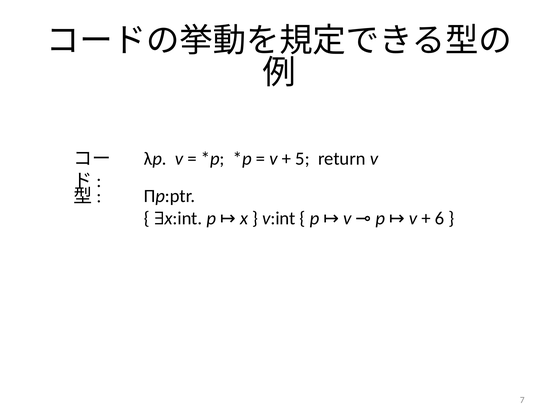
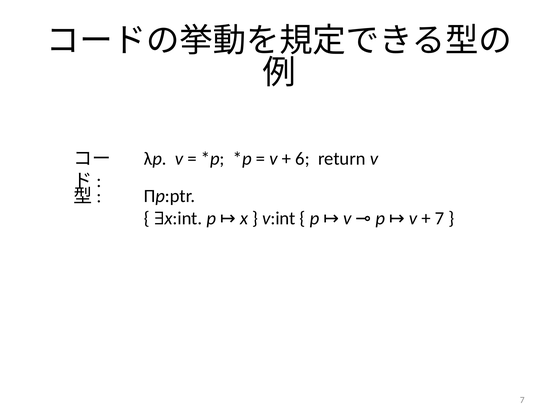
5: 5 -> 6
6 at (440, 218): 6 -> 7
